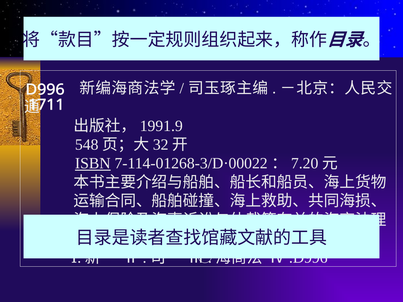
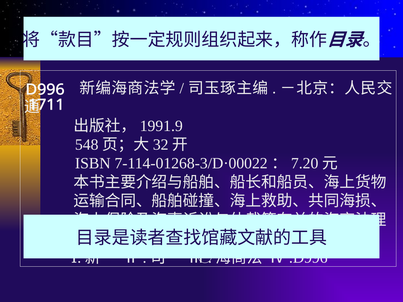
ISBN underline: present -> none
